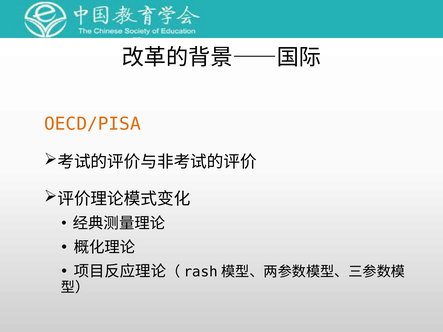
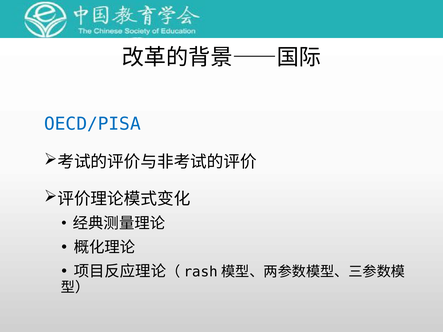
OECD/PISA colour: orange -> blue
